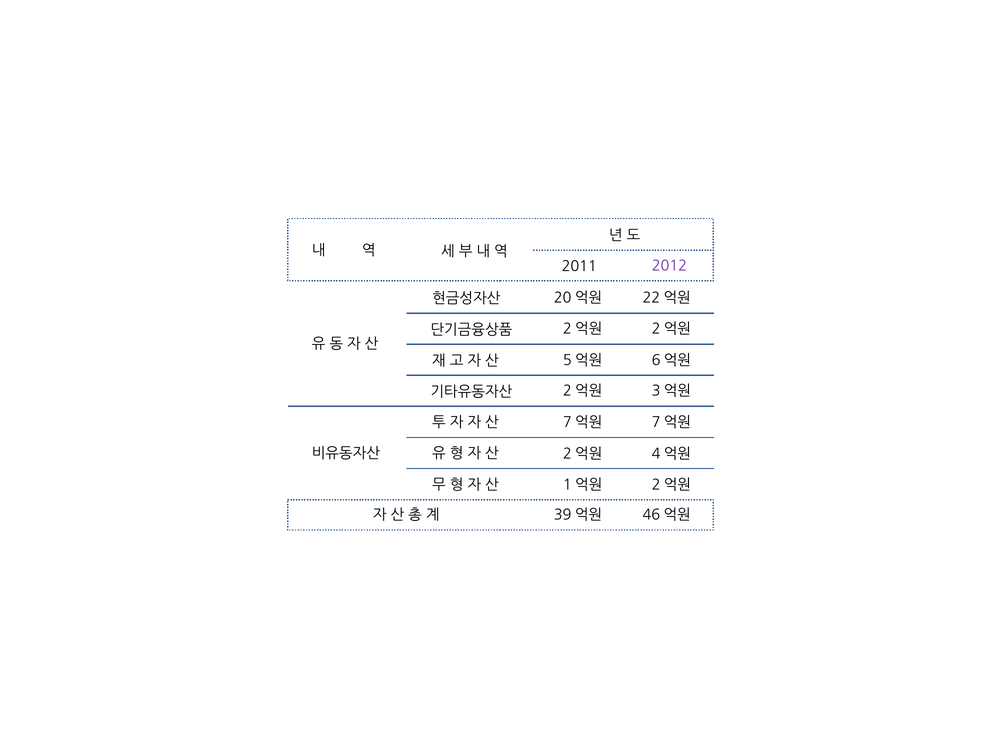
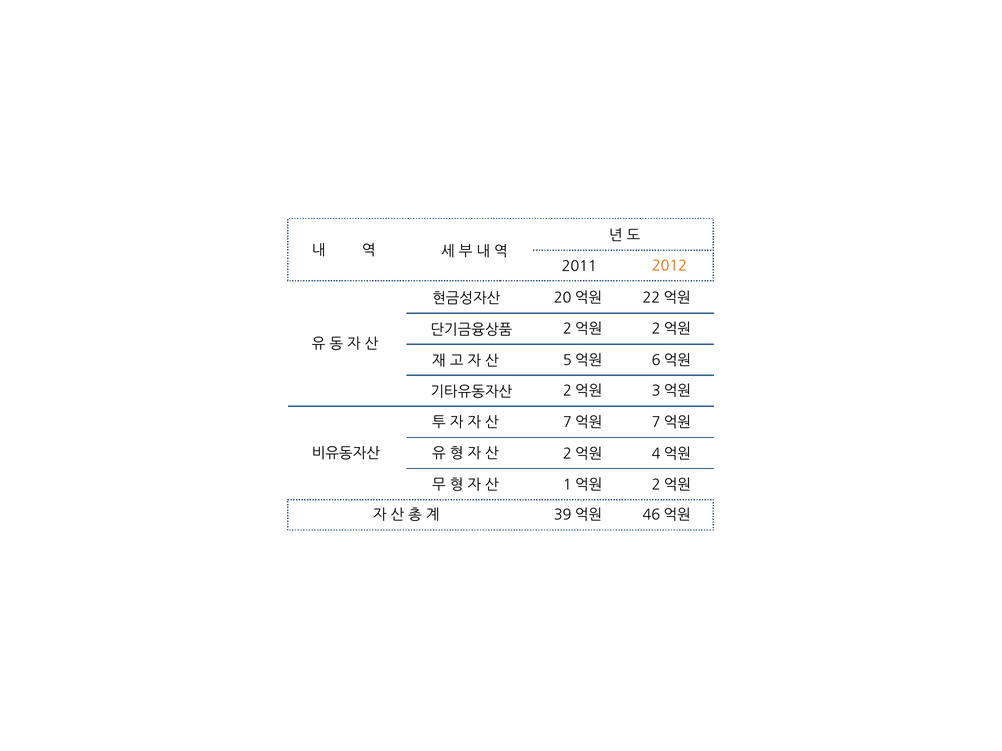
2012 colour: purple -> orange
